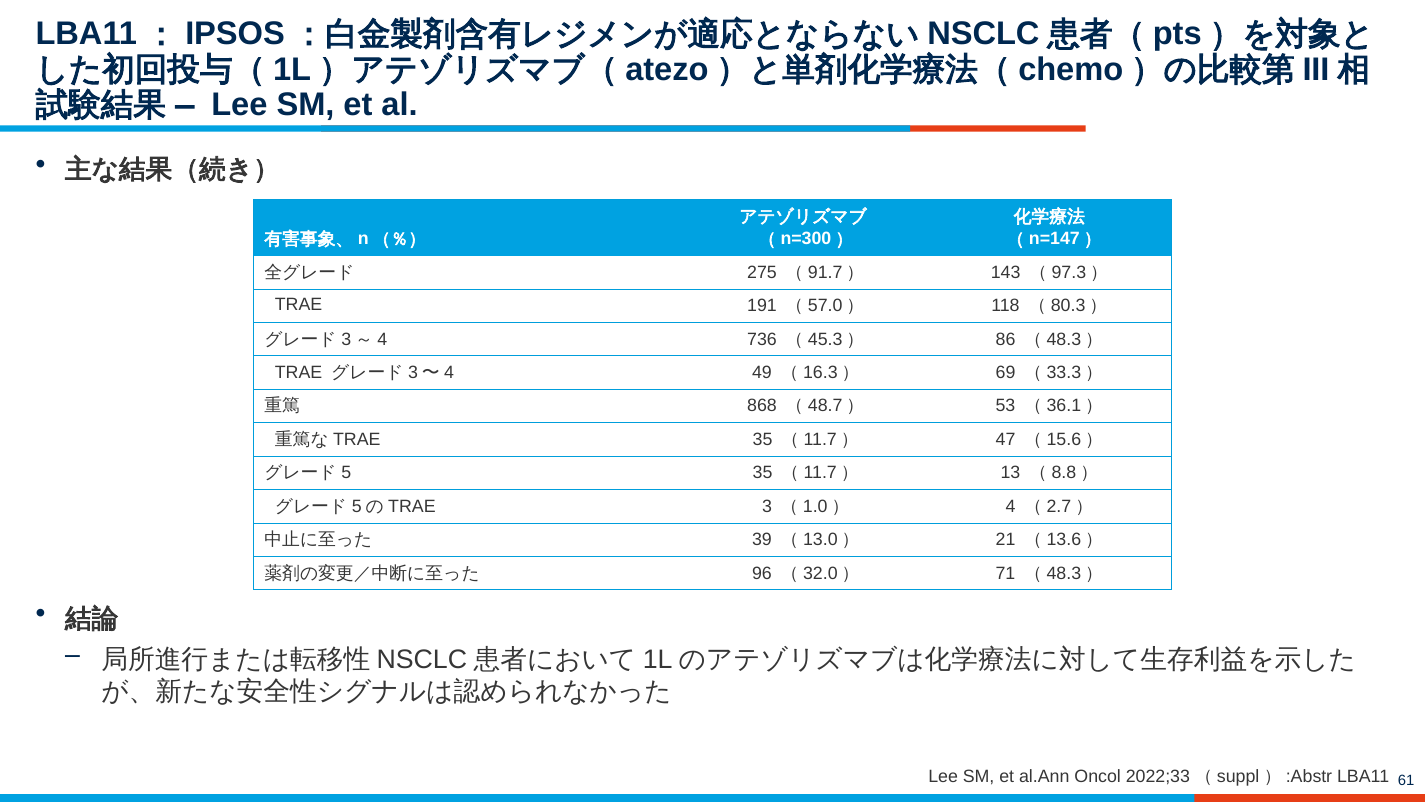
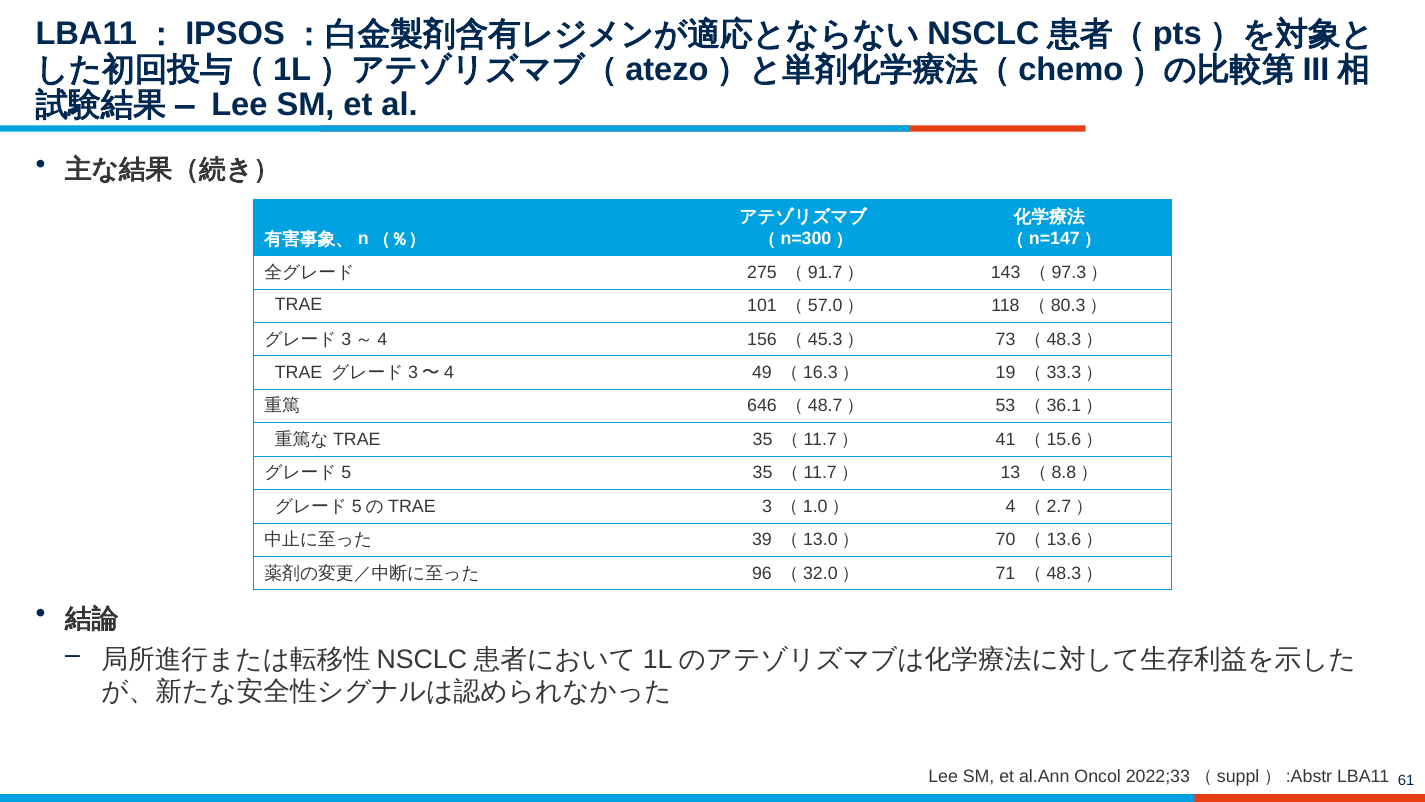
191: 191 -> 101
736: 736 -> 156
86: 86 -> 73
69: 69 -> 19
868: 868 -> 646
47: 47 -> 41
21: 21 -> 70
